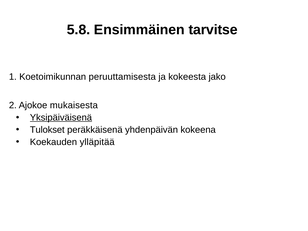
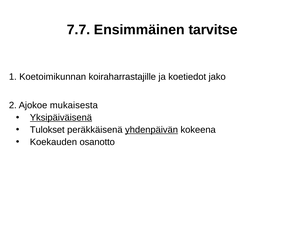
5.8: 5.8 -> 7.7
peruuttamisesta: peruuttamisesta -> koiraharrastajille
kokeesta: kokeesta -> koetiedot
yhdenpäivän underline: none -> present
ylläpitää: ylläpitää -> osanotto
